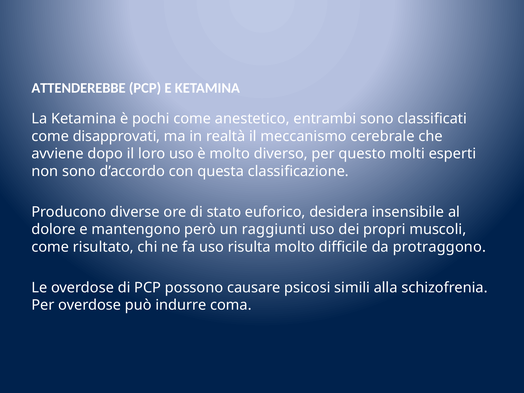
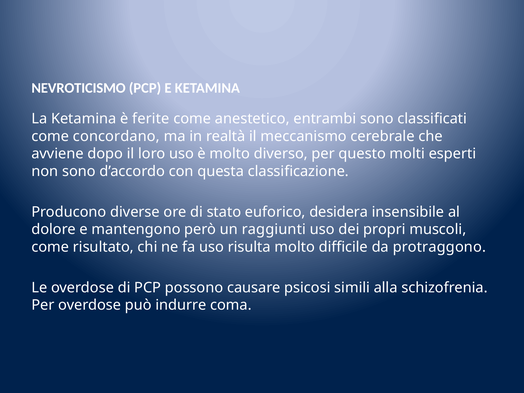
ATTENDEREBBE: ATTENDEREBBE -> NEVROTICISMO
pochi: pochi -> ferite
disapprovati: disapprovati -> concordano
